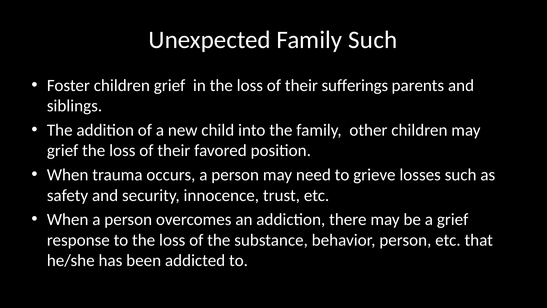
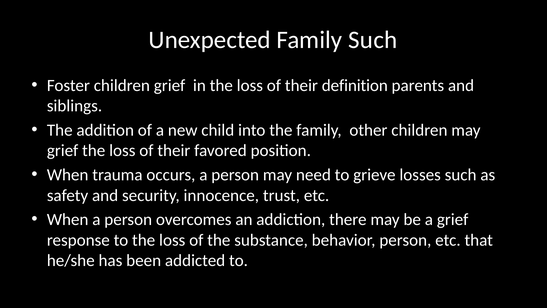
sufferings: sufferings -> definition
